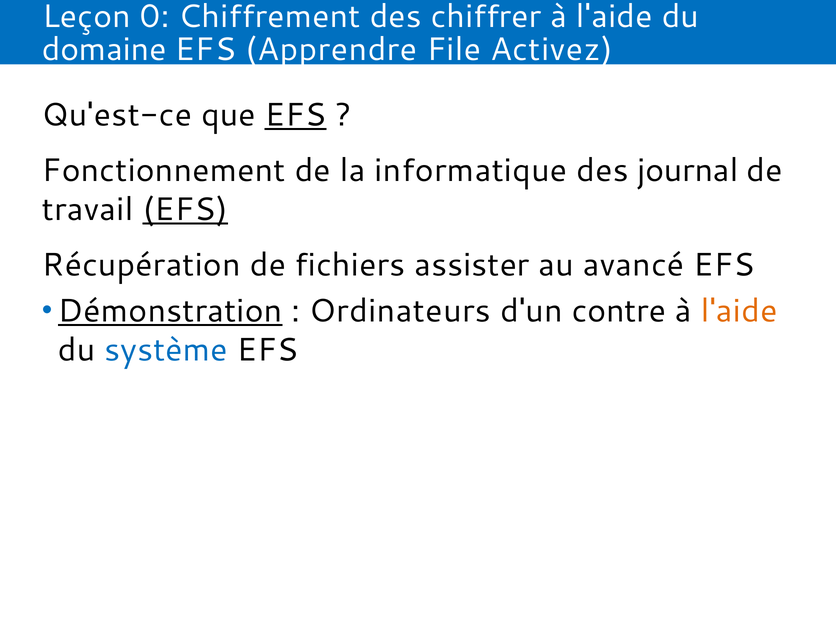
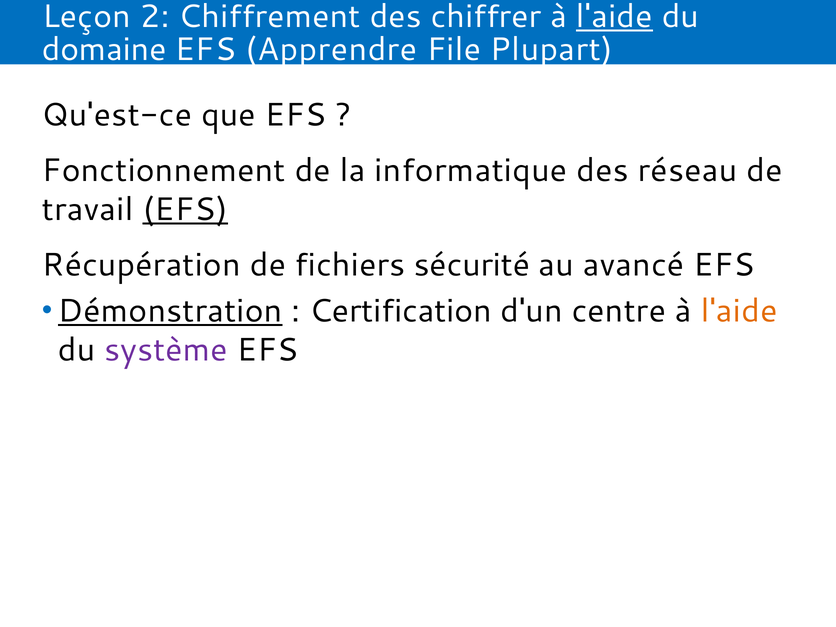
0: 0 -> 2
l'aide at (614, 16) underline: none -> present
Activez: Activez -> Plupart
EFS at (296, 115) underline: present -> none
journal: journal -> réseau
assister: assister -> sécurité
Ordinateurs: Ordinateurs -> Certification
contre: contre -> centre
système colour: blue -> purple
